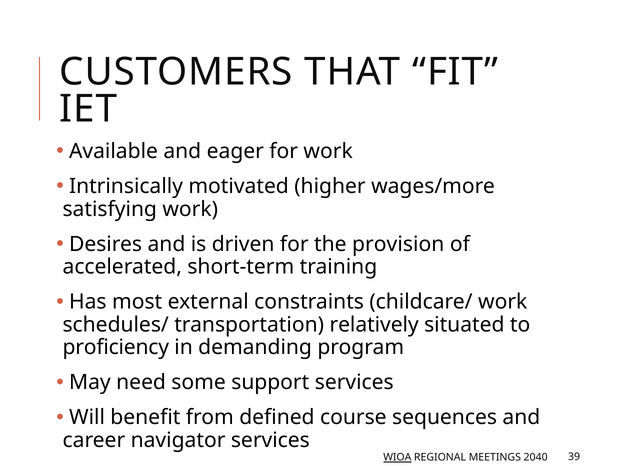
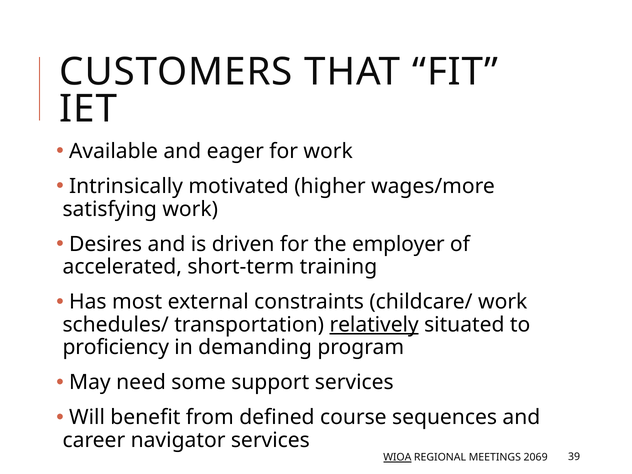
provision: provision -> employer
relatively underline: none -> present
2040: 2040 -> 2069
